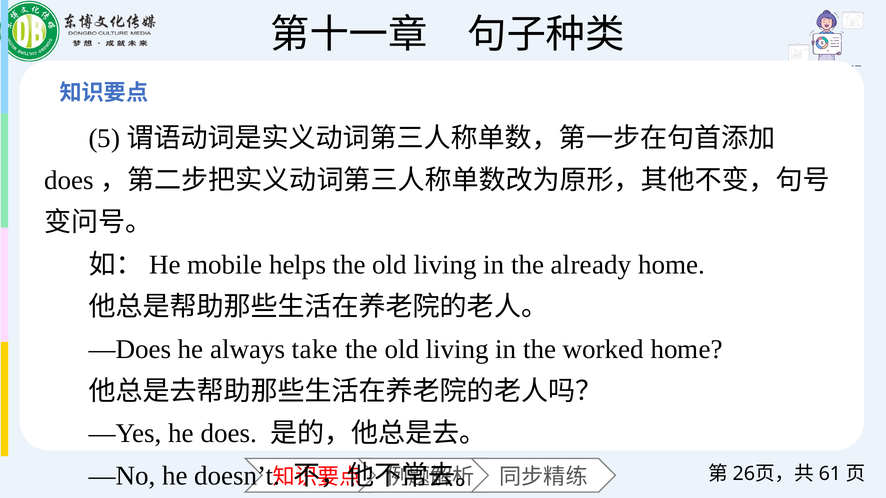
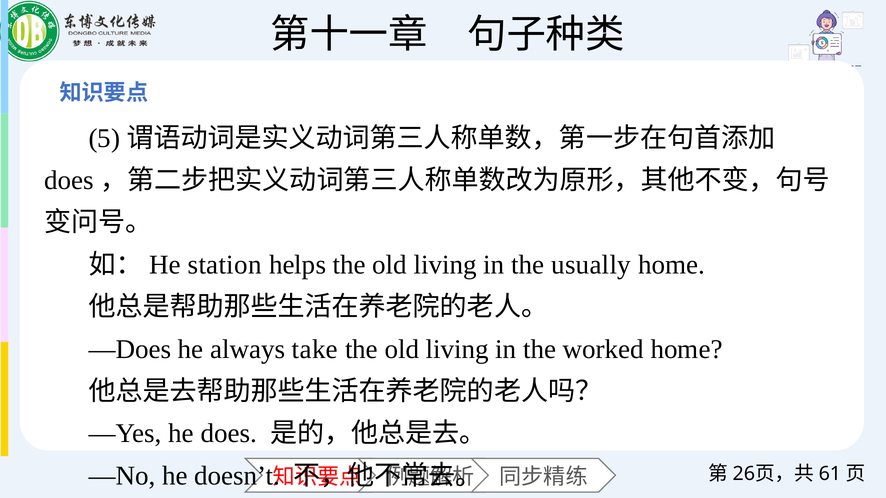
mobile: mobile -> station
already: already -> usually
